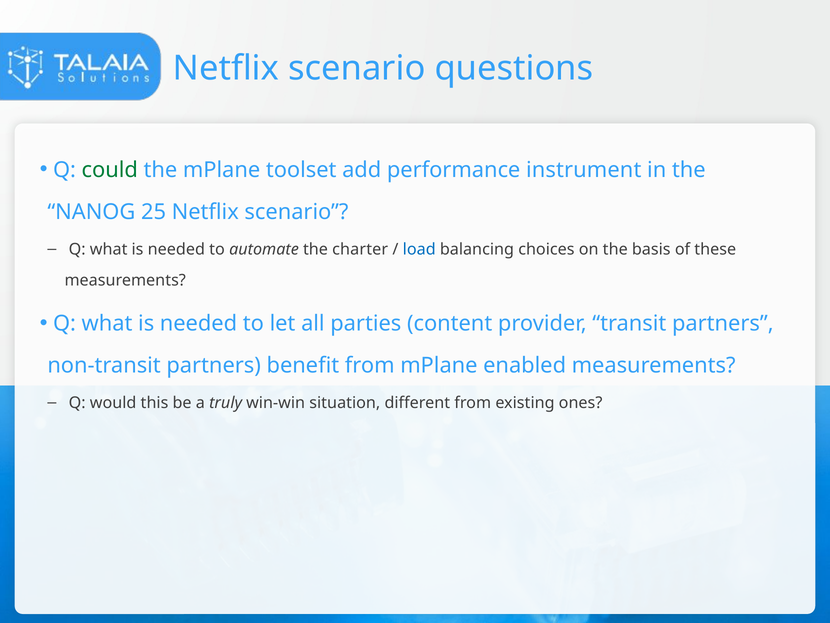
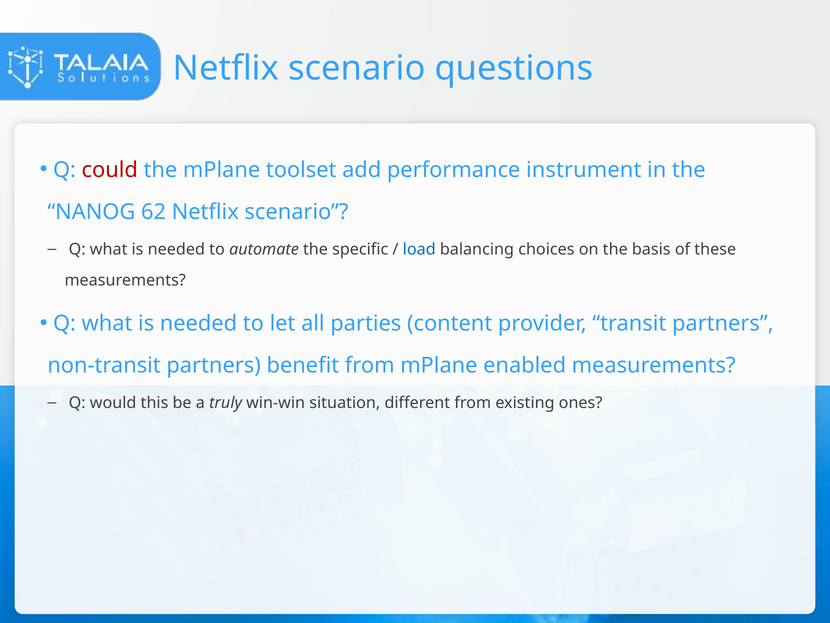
could colour: green -> red
25: 25 -> 62
charter: charter -> specific
